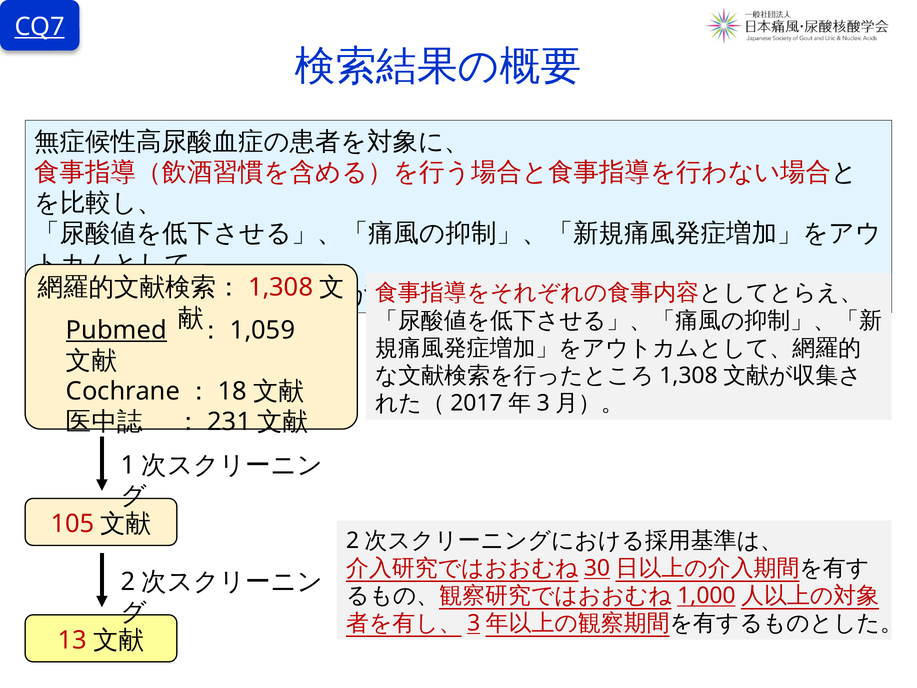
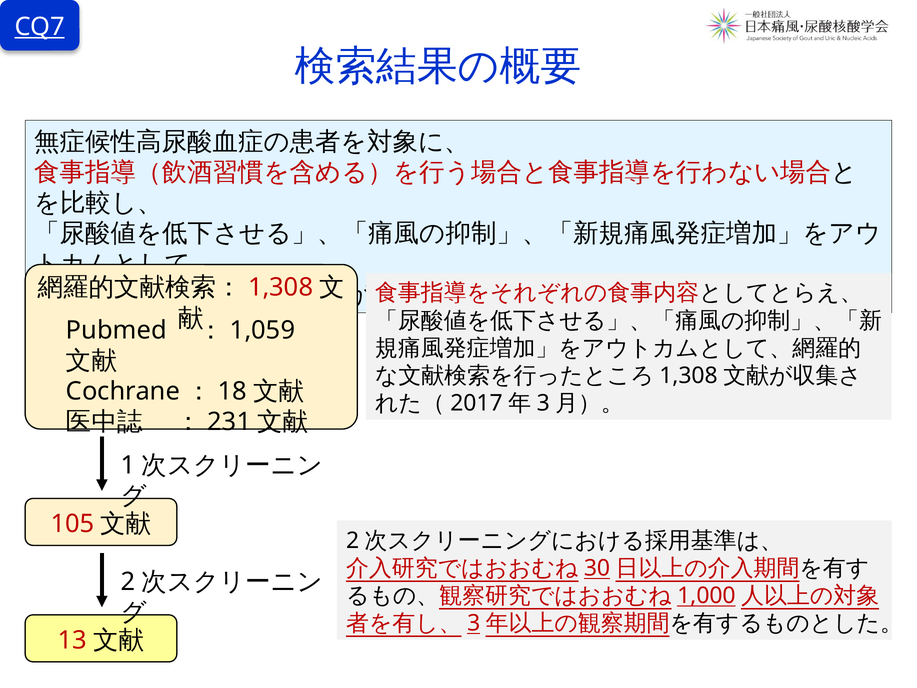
Pubmed underline: present -> none
